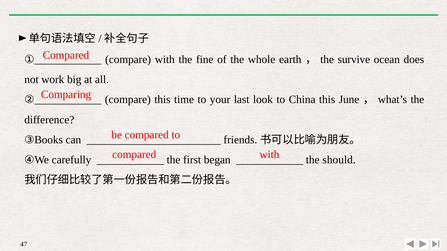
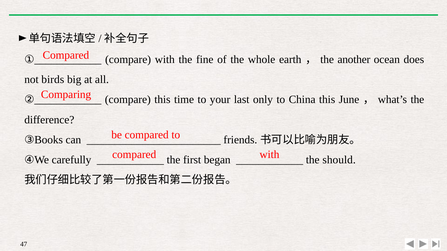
survive: survive -> another
work: work -> birds
look: look -> only
